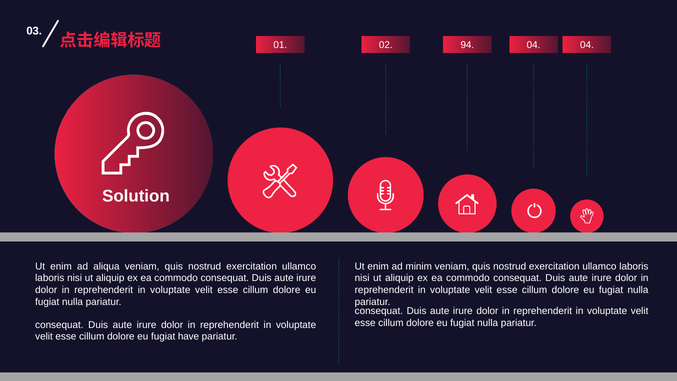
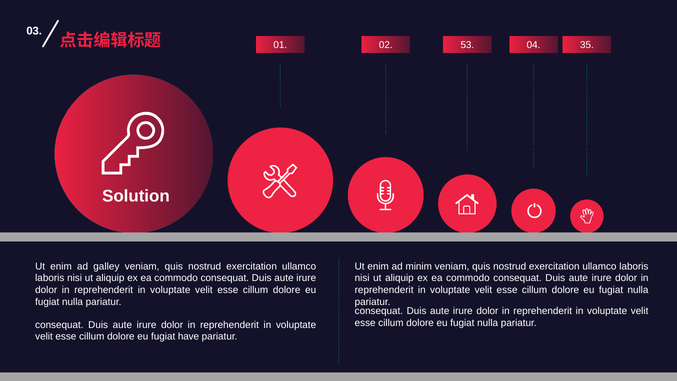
94: 94 -> 53
04 04: 04 -> 35
aliqua: aliqua -> galley
